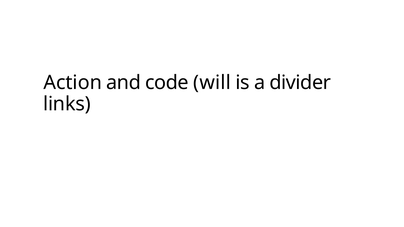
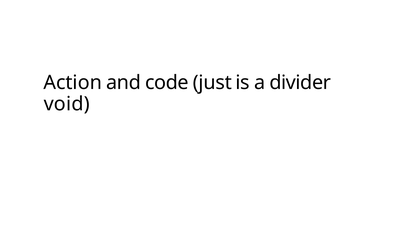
will: will -> just
links: links -> void
